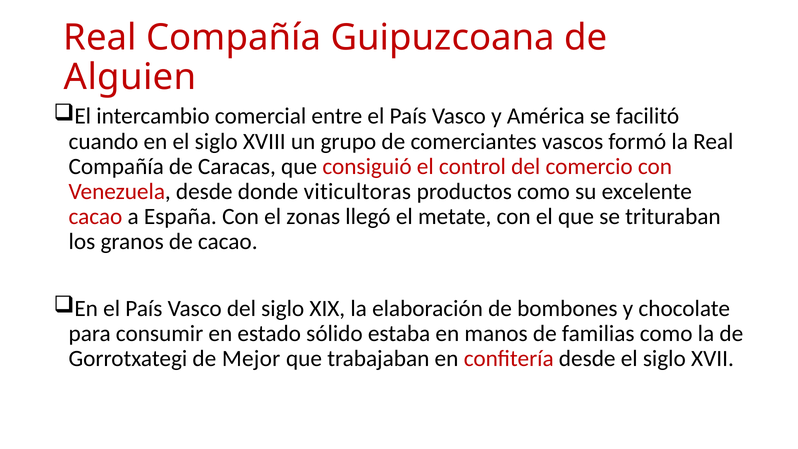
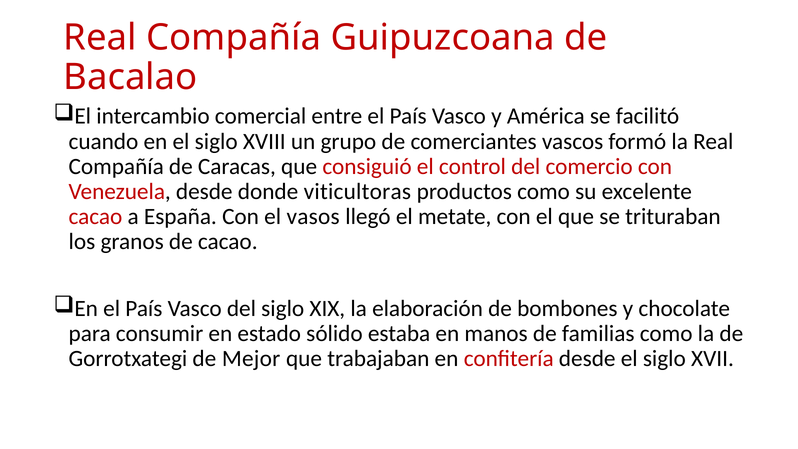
Alguien: Alguien -> Bacalao
zonas: zonas -> vasos
